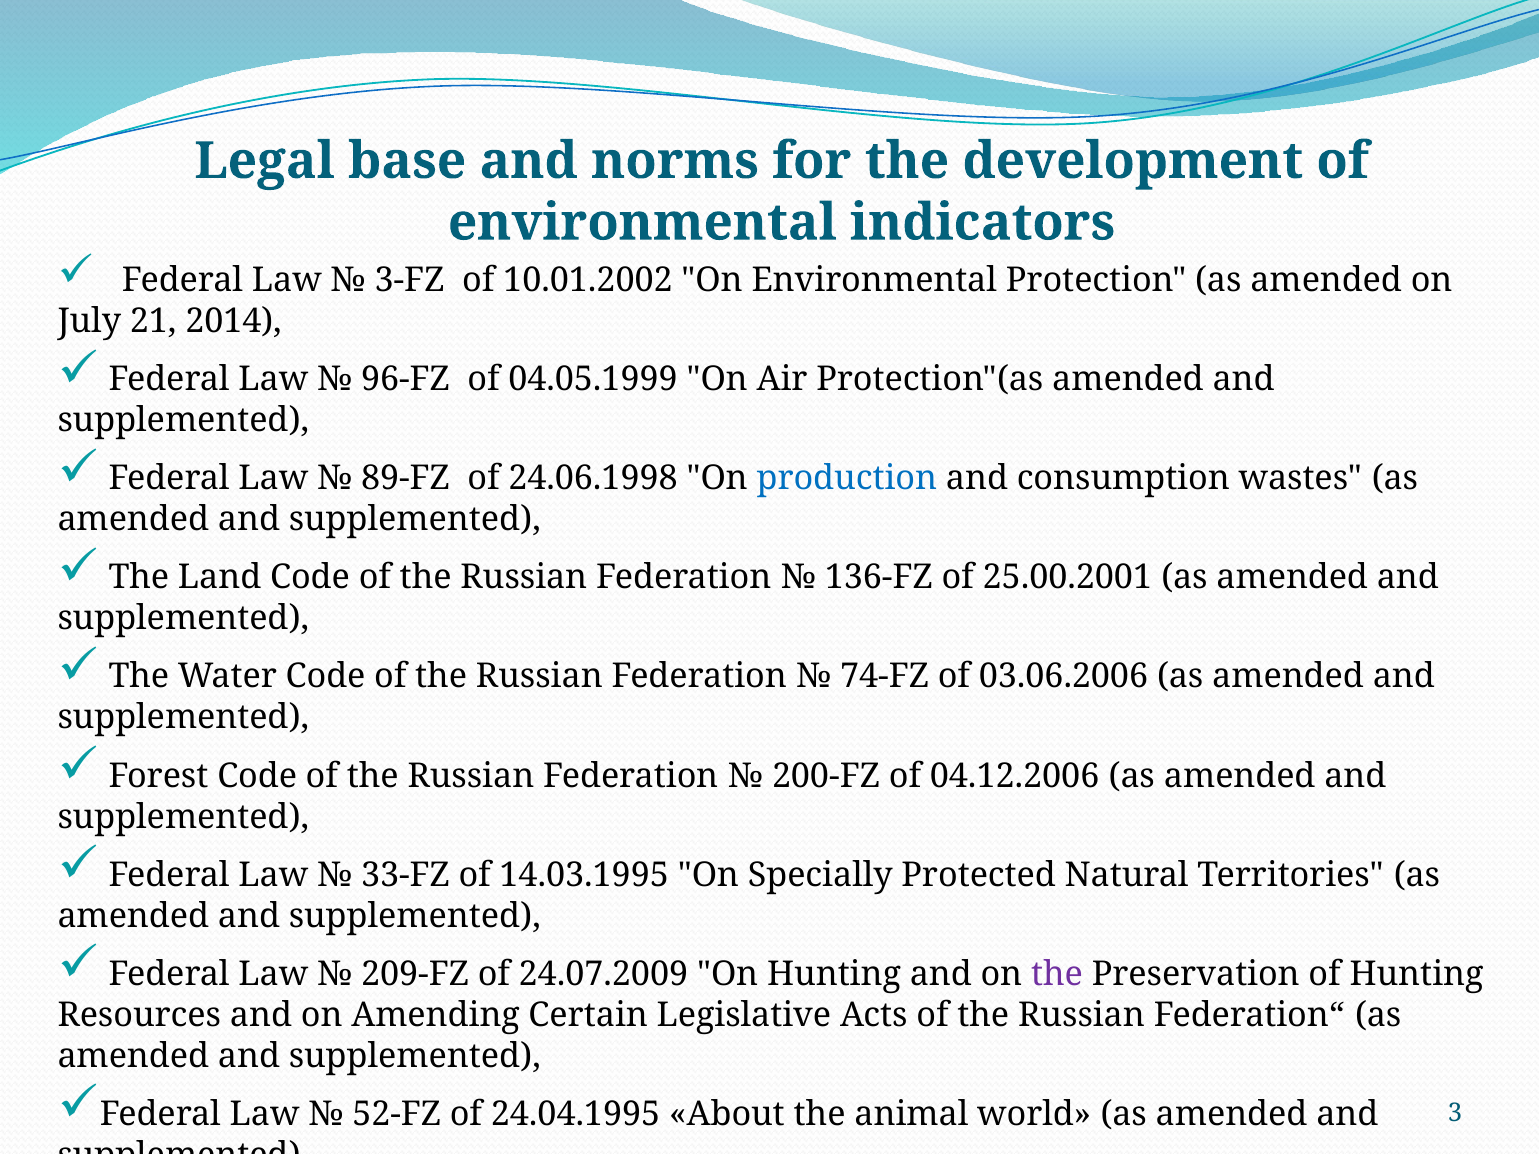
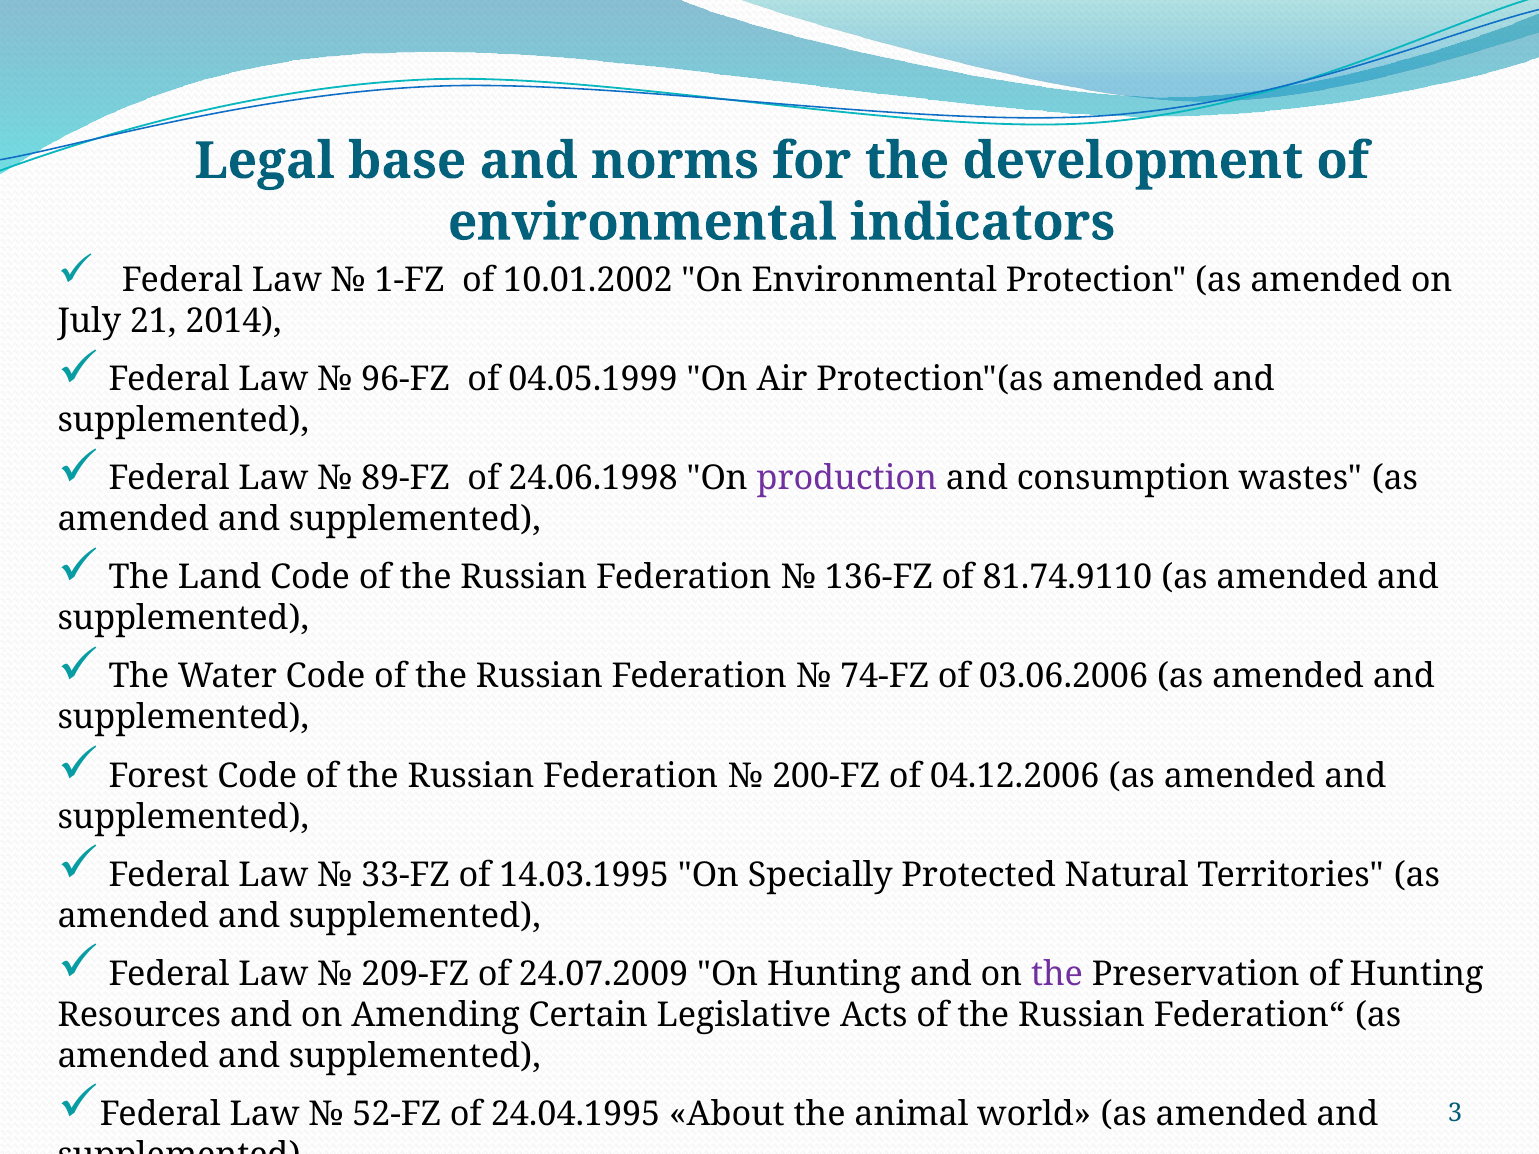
3-FZ: 3-FZ -> 1-FZ
production colour: blue -> purple
25.00.2001: 25.00.2001 -> 81.74.9110
